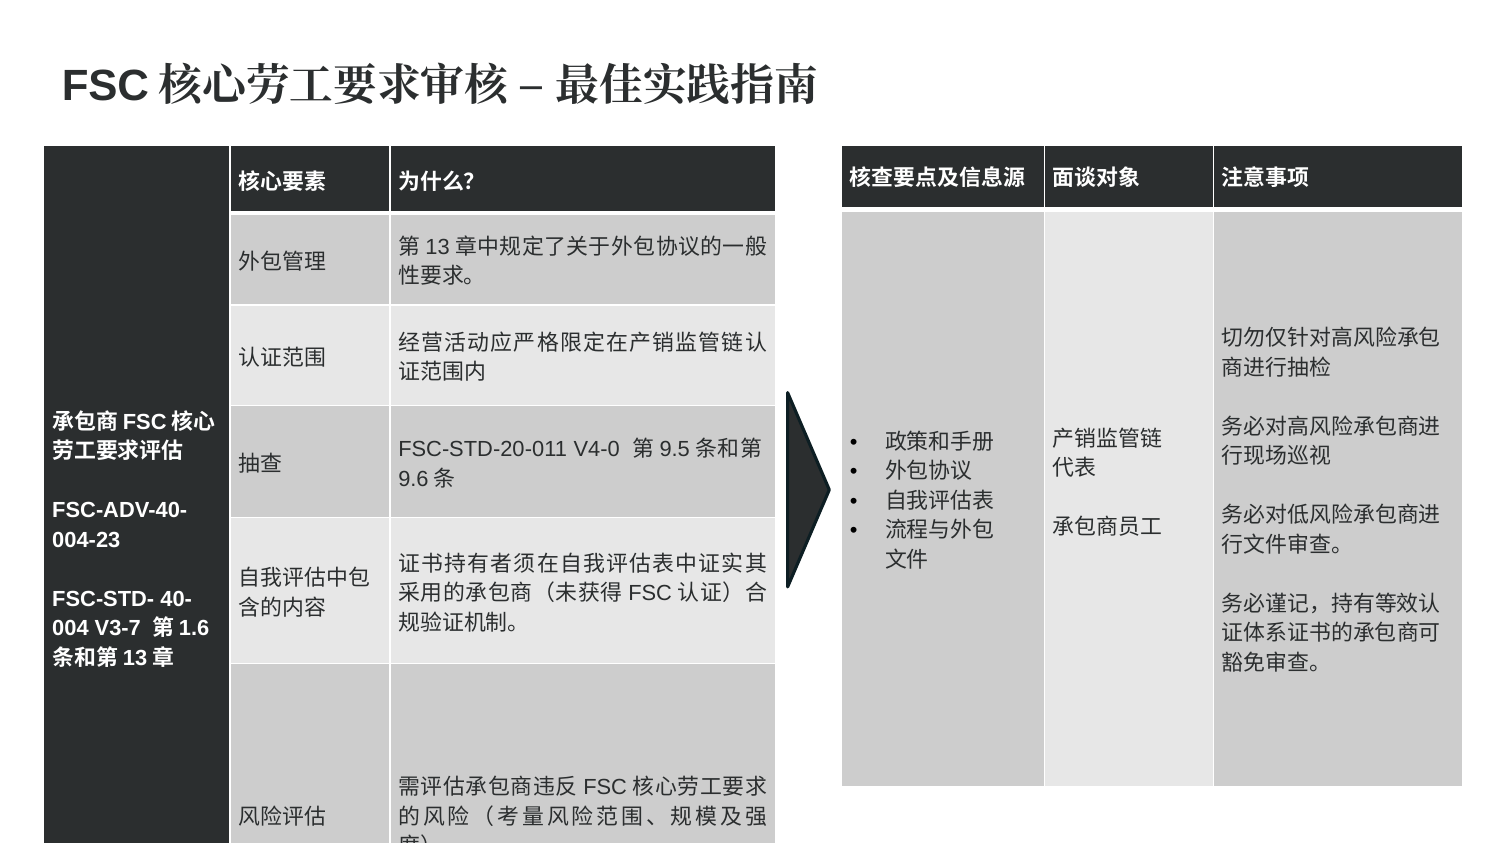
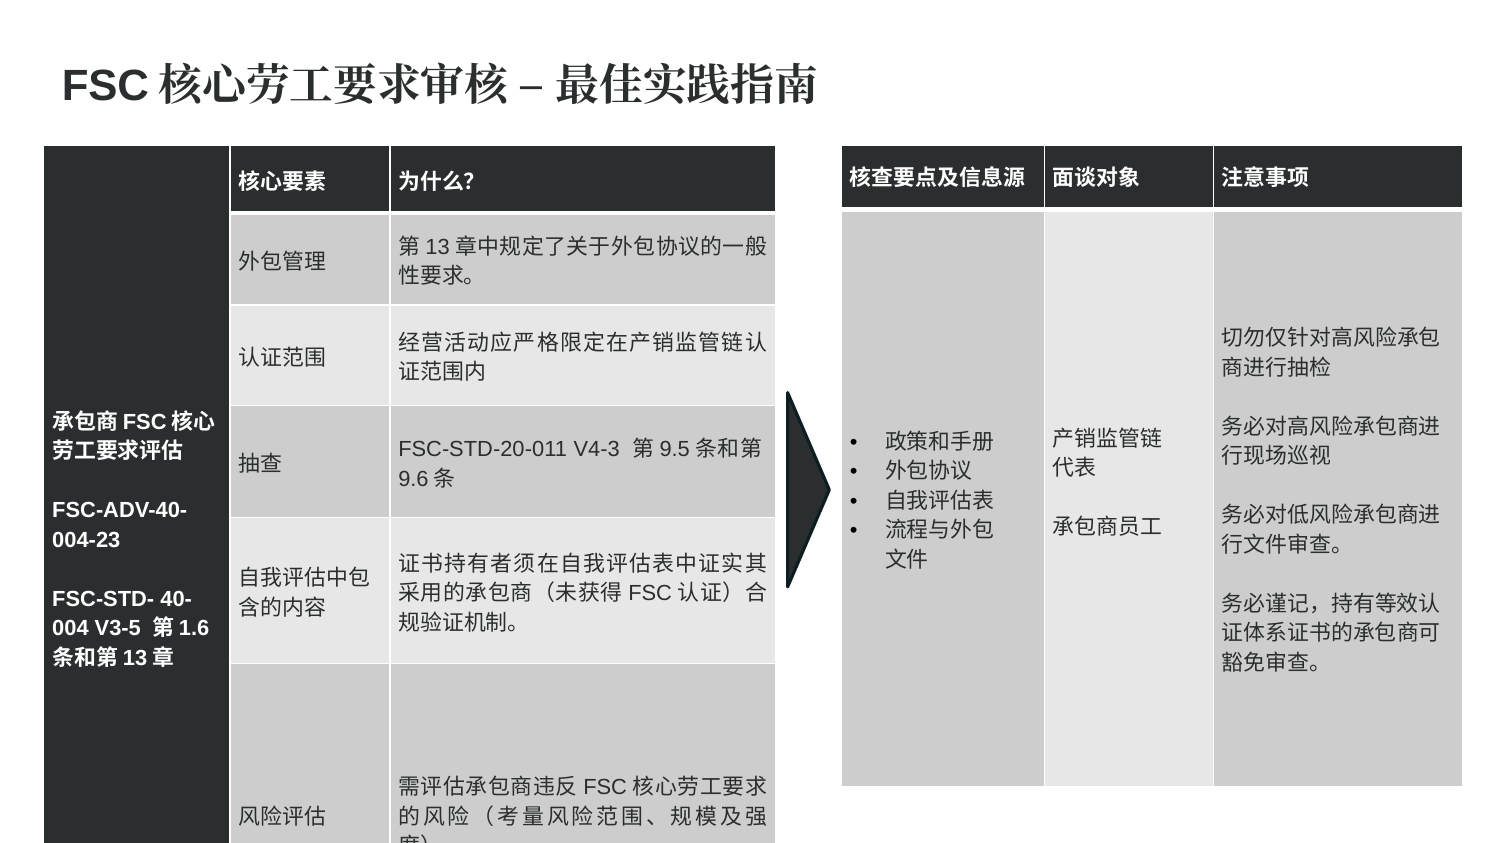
V4-0: V4-0 -> V4-3
V3-7: V3-7 -> V3-5
